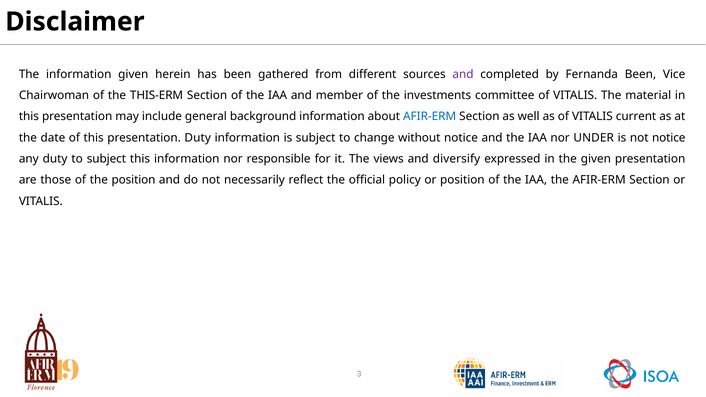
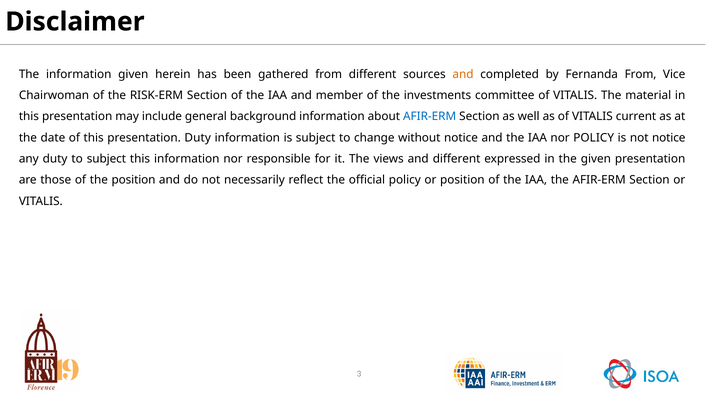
and at (463, 74) colour: purple -> orange
Fernanda Been: Been -> From
THIS-ERM: THIS-ERM -> RISK-ERM
nor UNDER: UNDER -> POLICY
and diversify: diversify -> different
